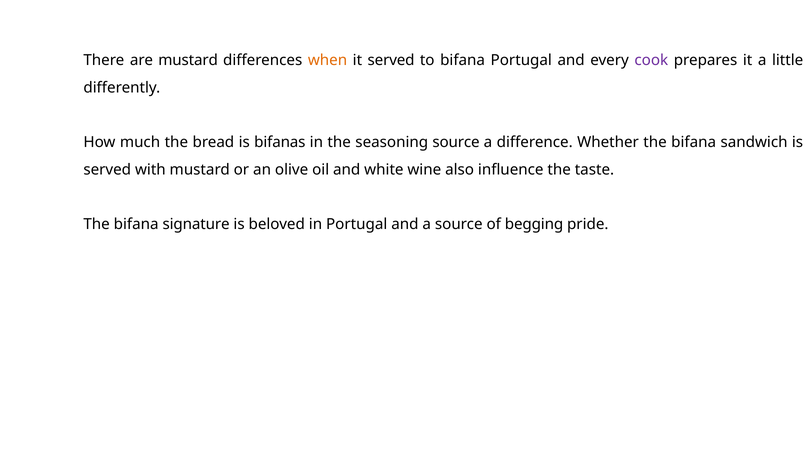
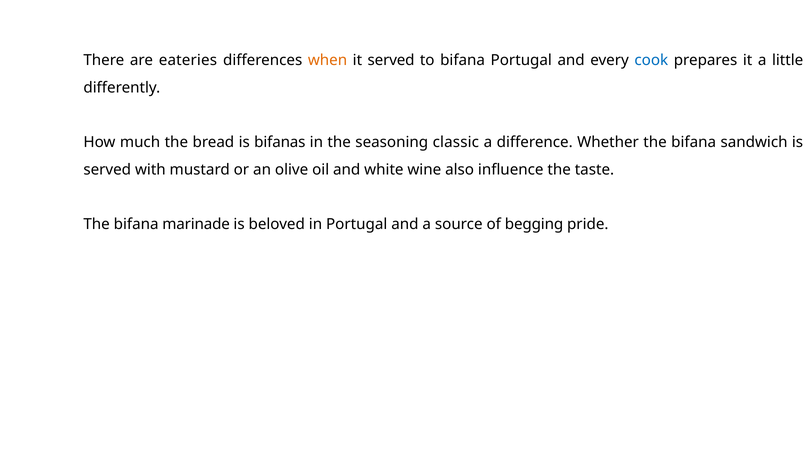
are mustard: mustard -> eateries
cook colour: purple -> blue
seasoning source: source -> classic
signature: signature -> marinade
